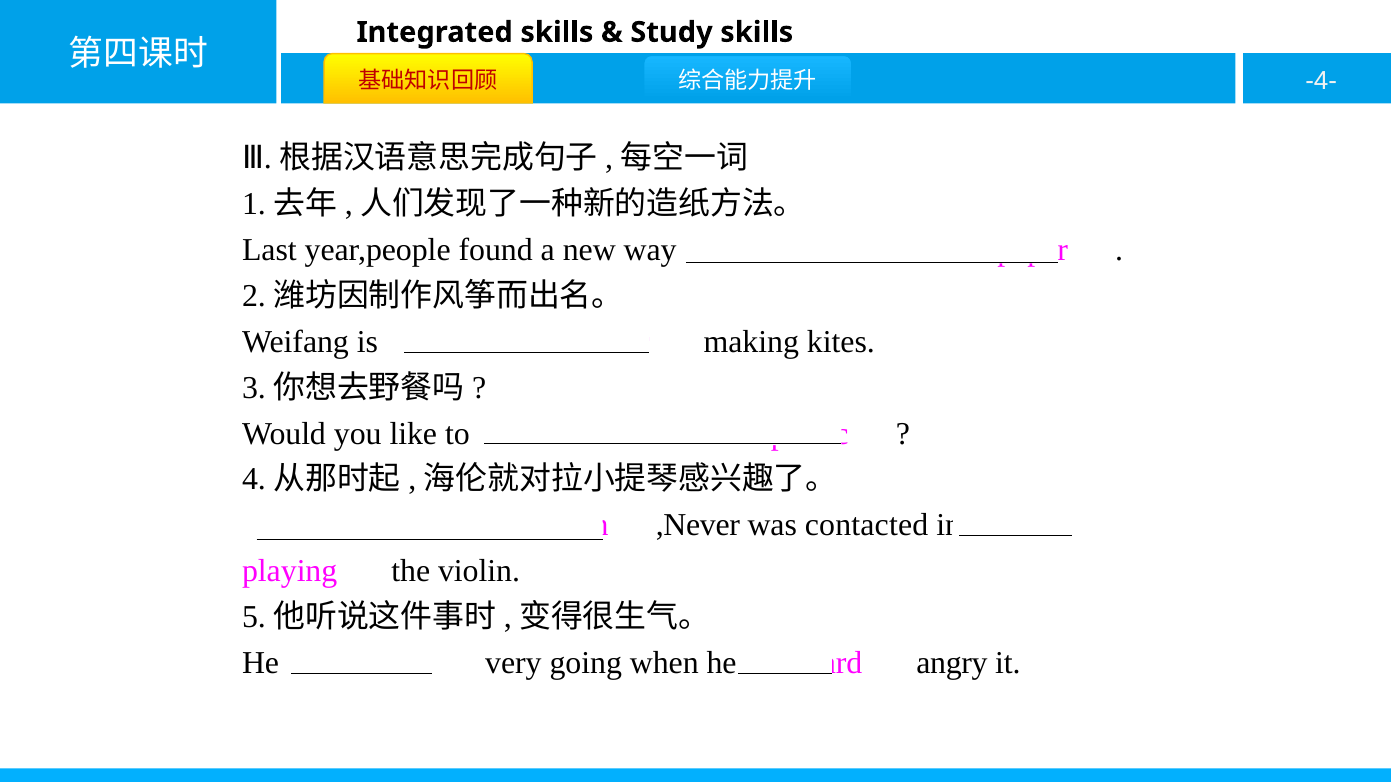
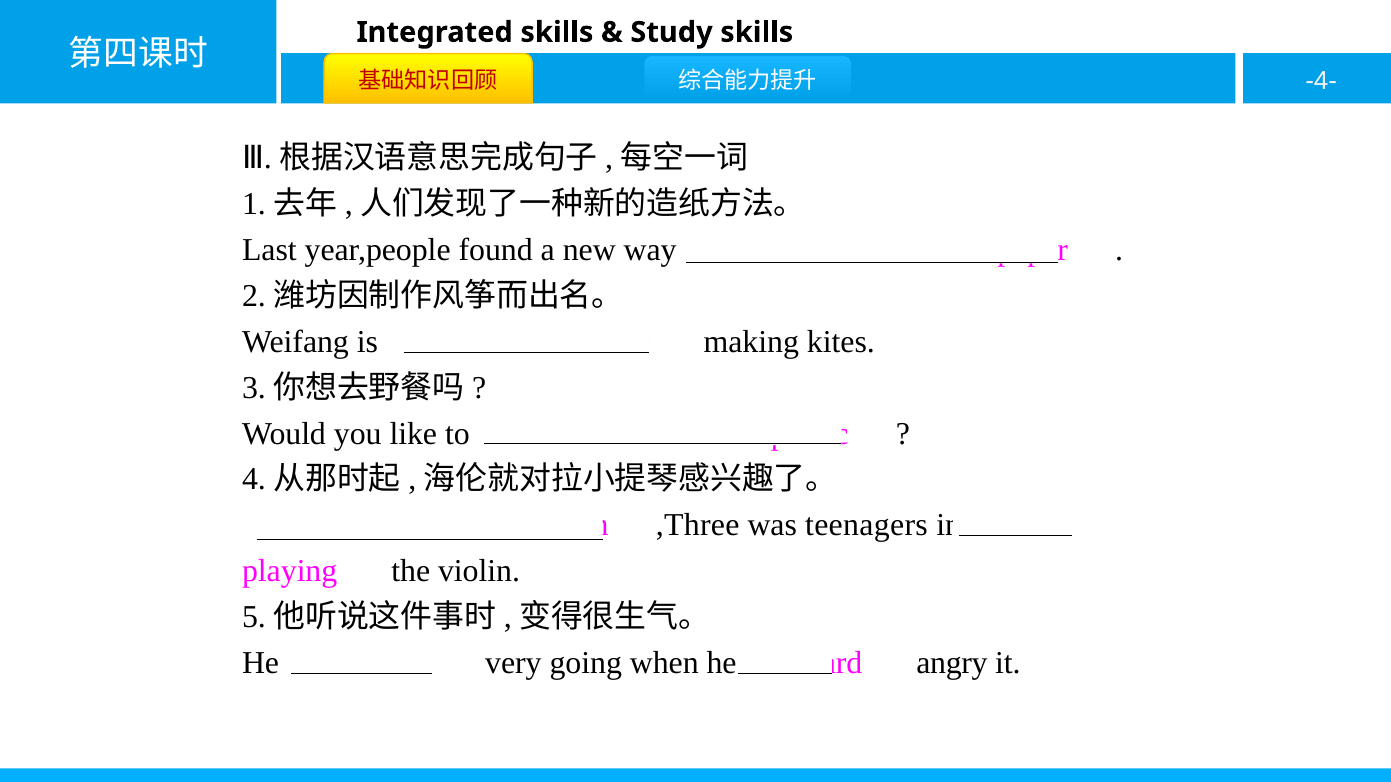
,Never: ,Never -> ,Three
contacted: contacted -> teenagers
